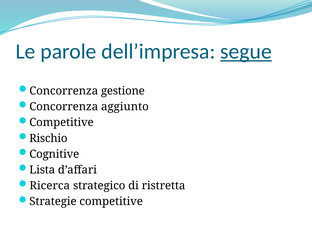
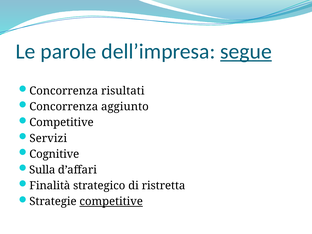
gestione: gestione -> risultati
Rischio: Rischio -> Servizi
Lista: Lista -> Sulla
Ricerca: Ricerca -> Finalità
competitive at (111, 202) underline: none -> present
